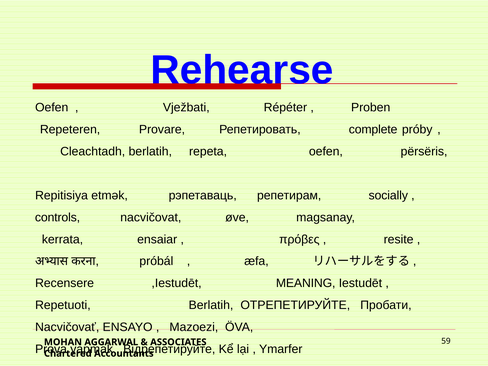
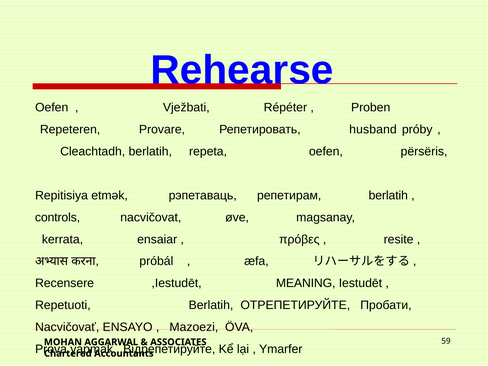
complete: complete -> husband
репетирам socially: socially -> berlatih
